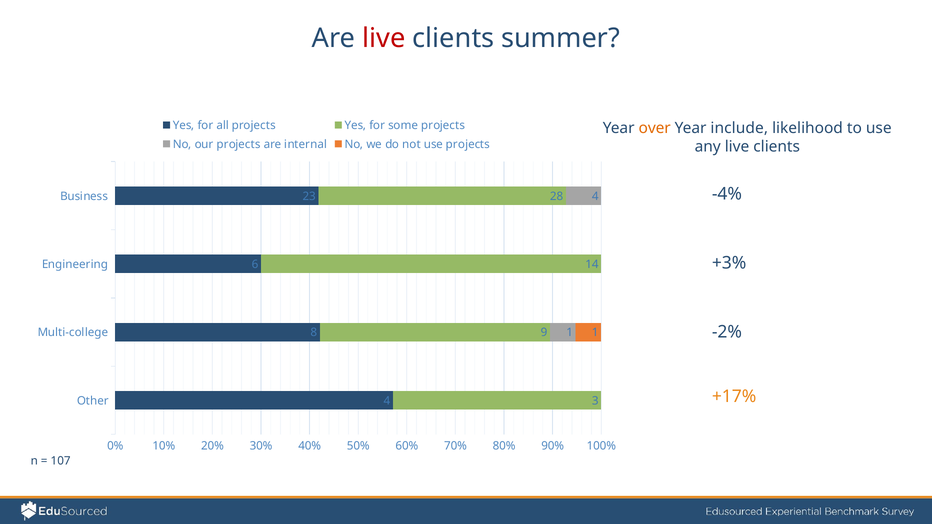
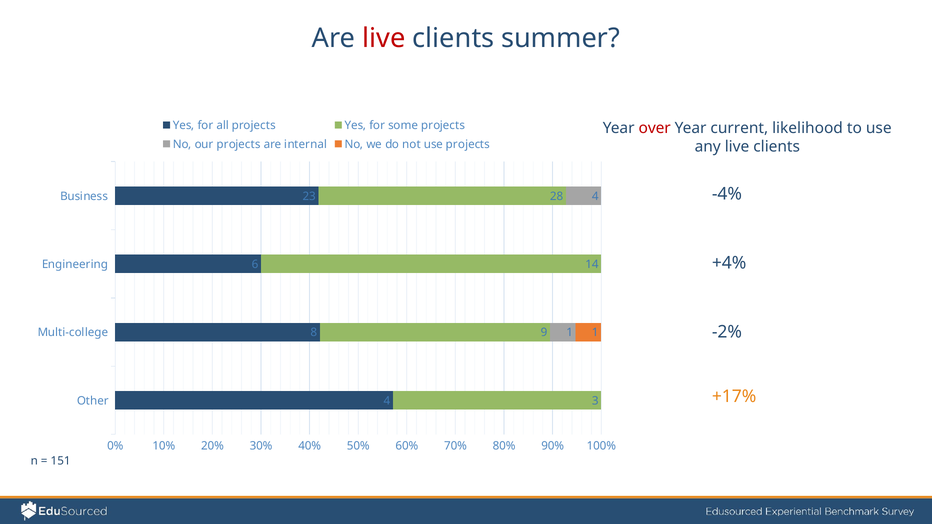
over colour: orange -> red
include: include -> current
+3%: +3% -> +4%
107: 107 -> 151
